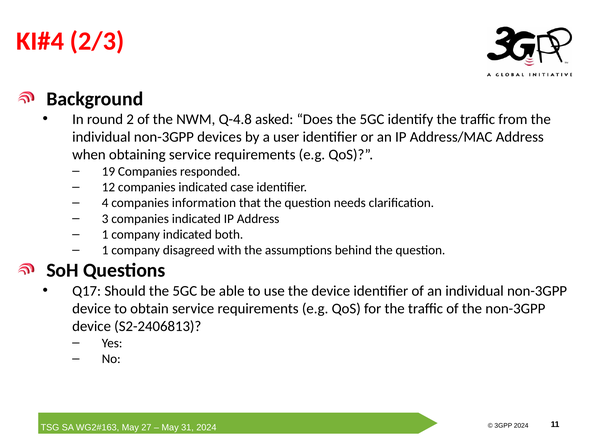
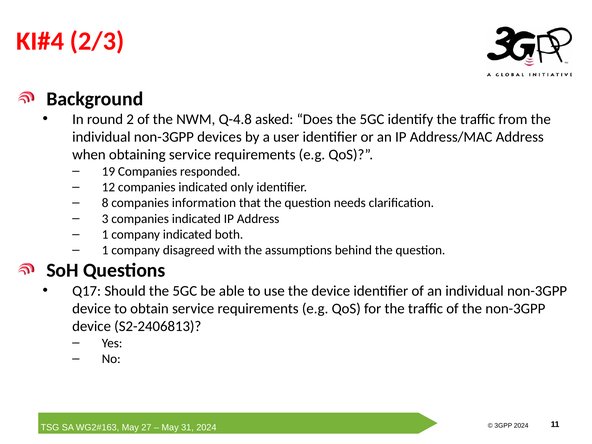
case: case -> only
4: 4 -> 8
